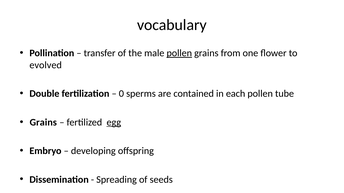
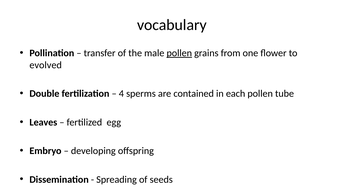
0: 0 -> 4
Grains at (43, 123): Grains -> Leaves
egg underline: present -> none
